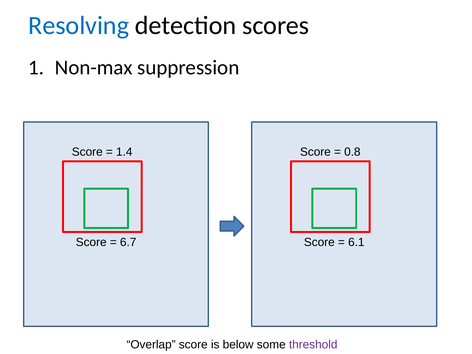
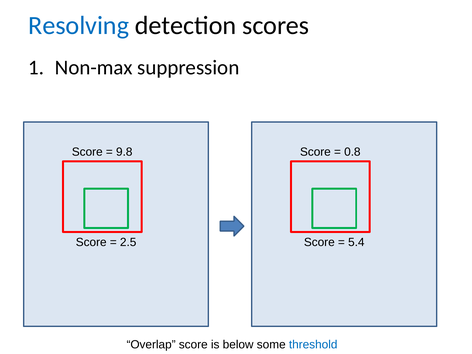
1.4: 1.4 -> 9.8
6.7: 6.7 -> 2.5
6.1: 6.1 -> 5.4
threshold colour: purple -> blue
